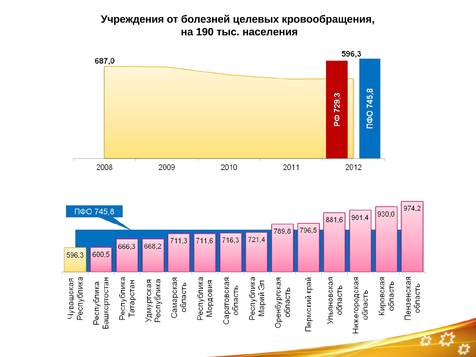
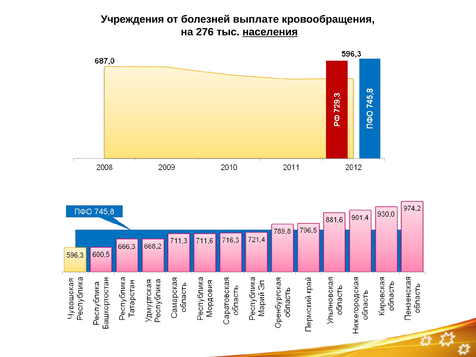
целевых: целевых -> выплате
190: 190 -> 276
населения underline: none -> present
